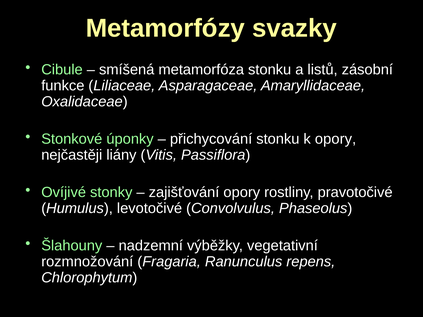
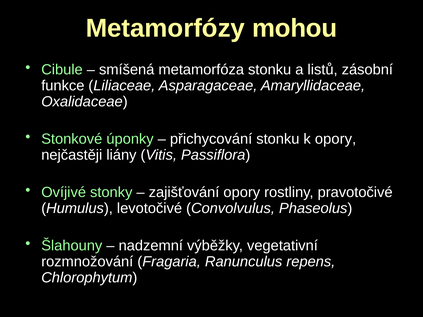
svazky: svazky -> mohou
